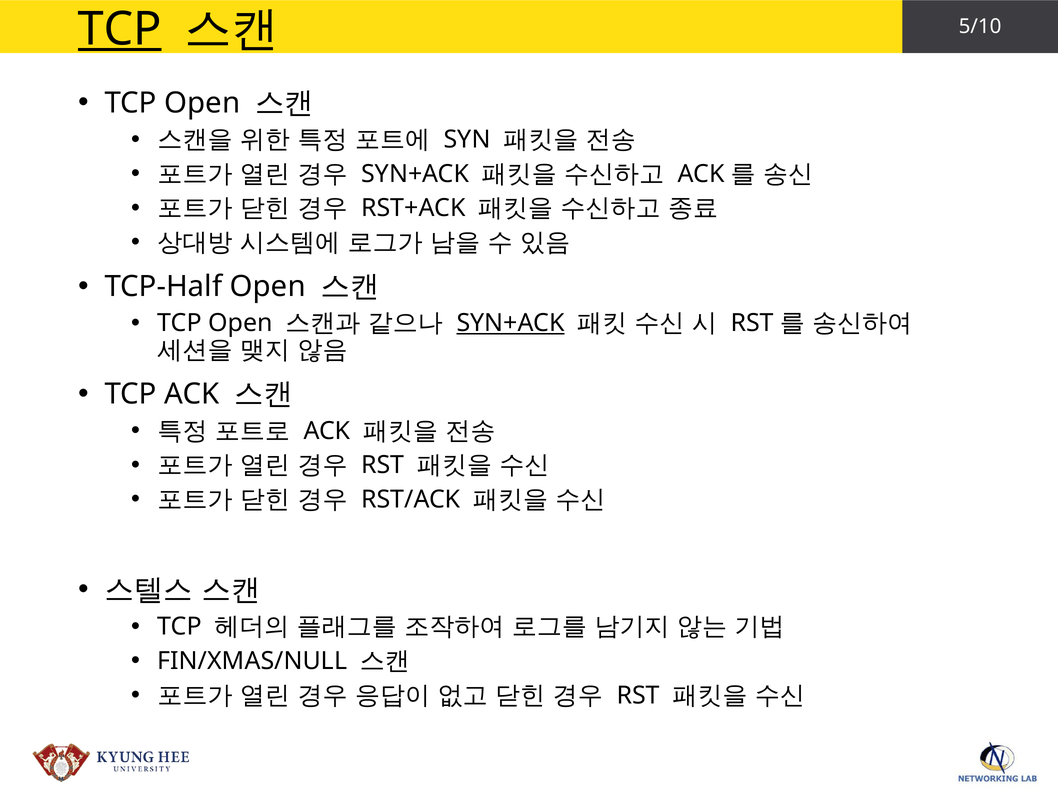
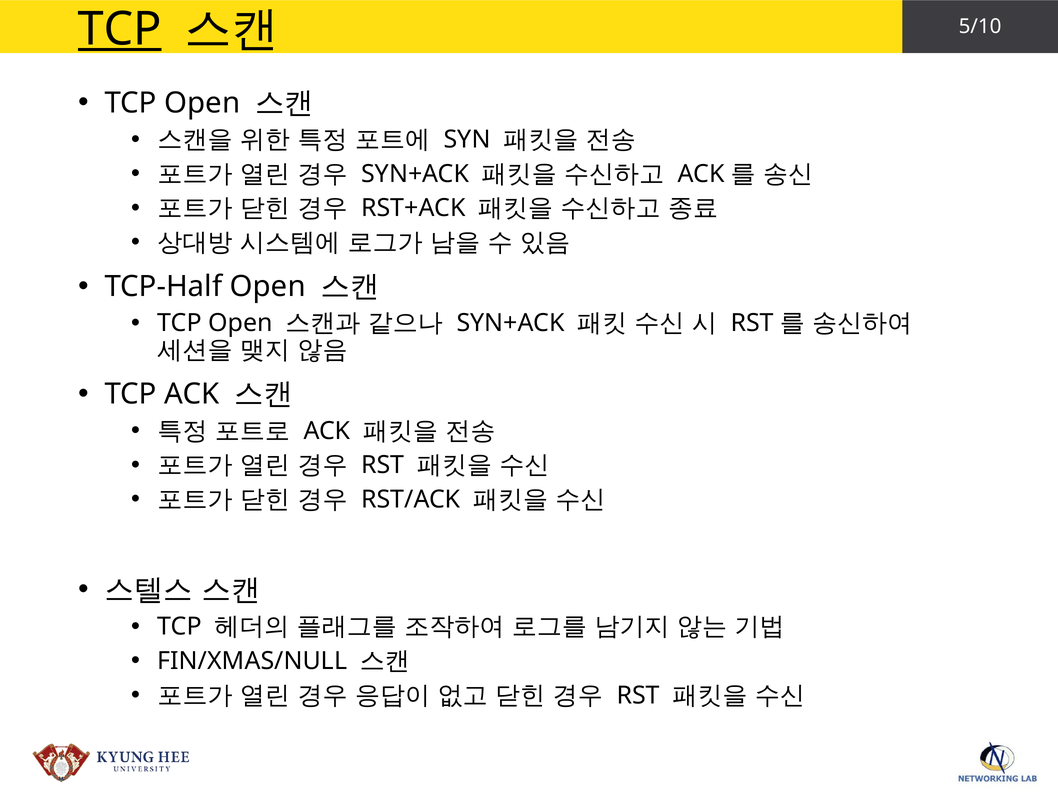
SYN+ACK at (511, 323) underline: present -> none
